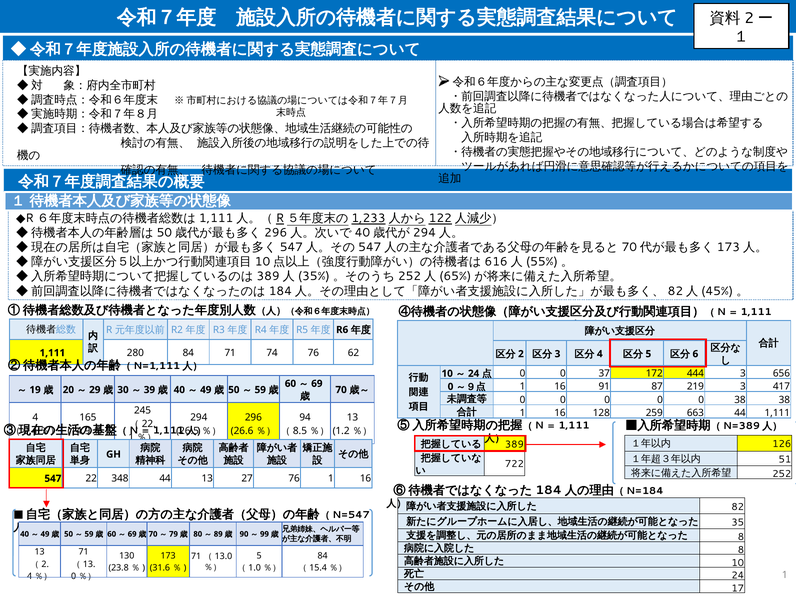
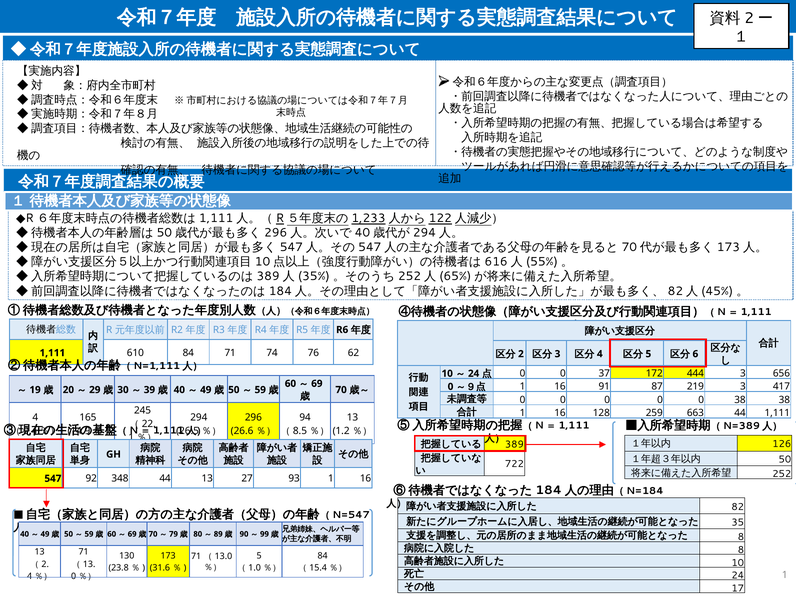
280: 280 -> 610
51 at (785, 459): 51 -> 50
22: 22 -> 92
27 76: 76 -> 93
